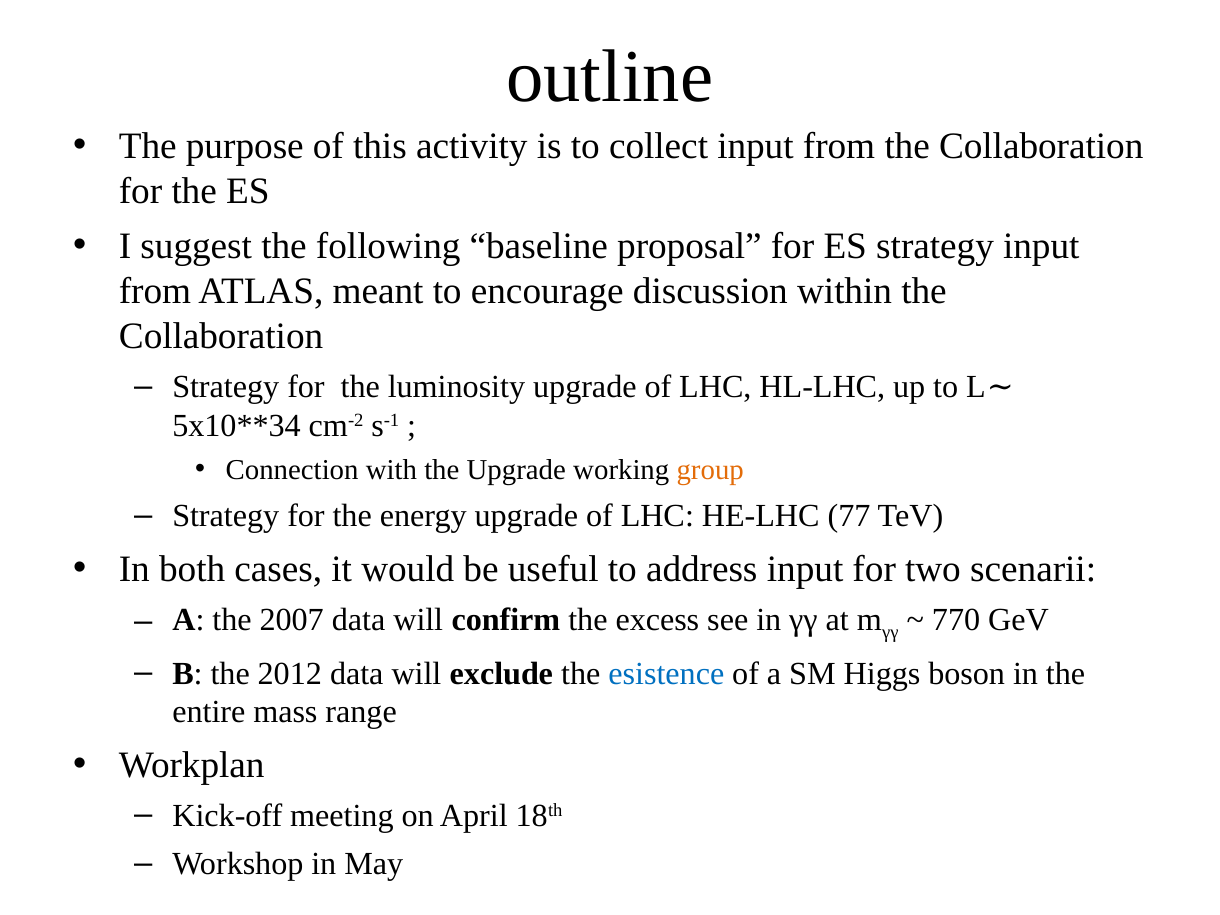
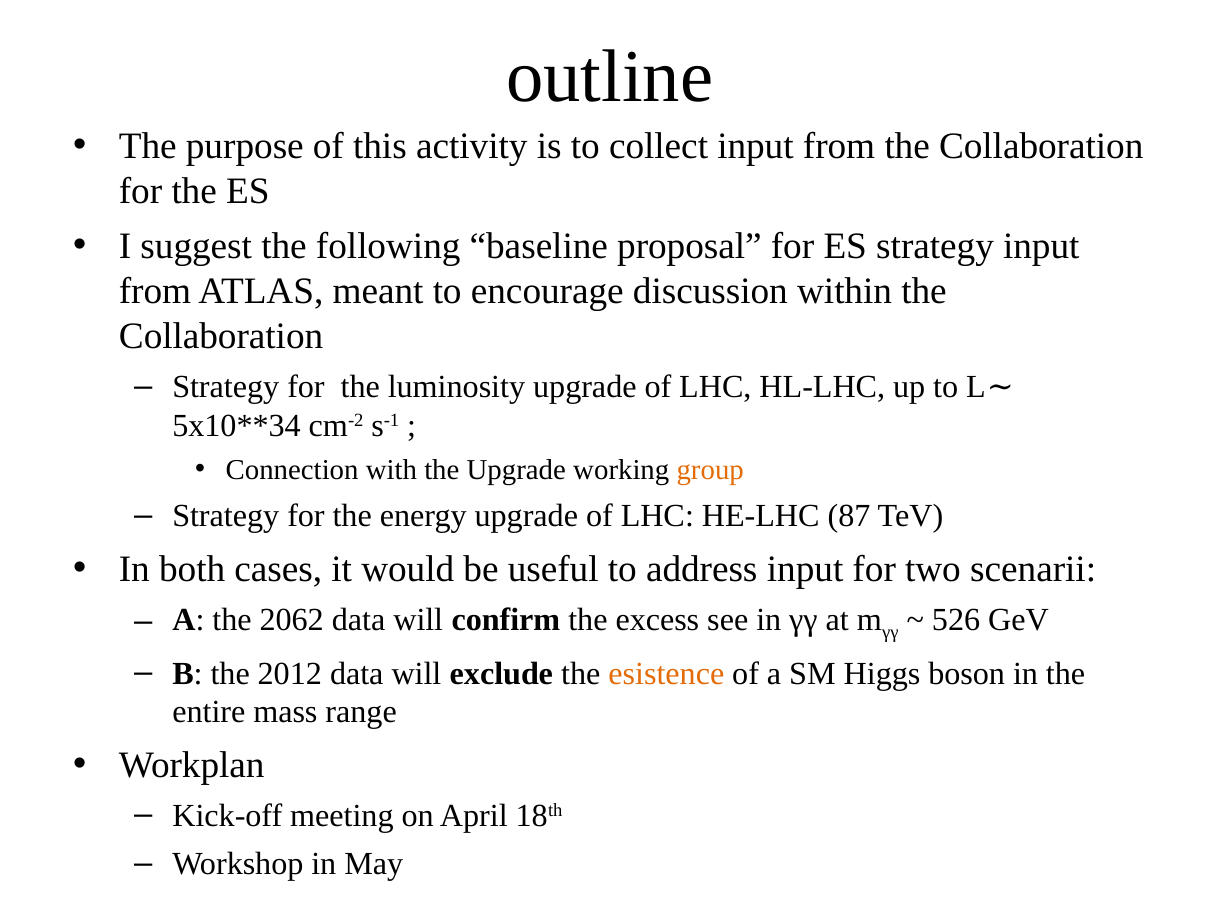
77: 77 -> 87
2007: 2007 -> 2062
770: 770 -> 526
esistence colour: blue -> orange
